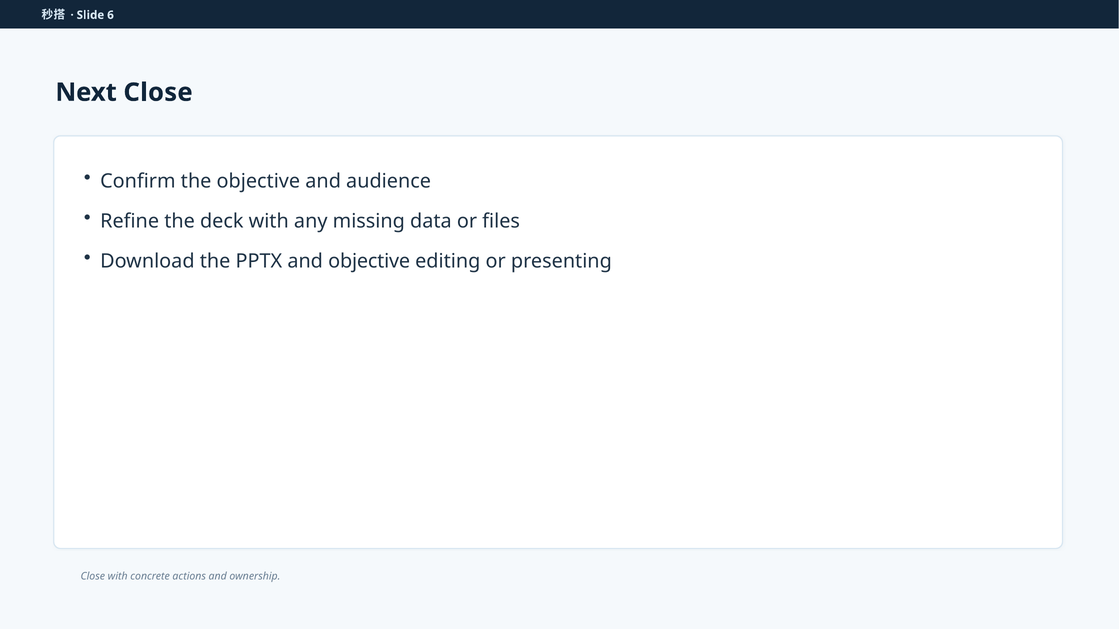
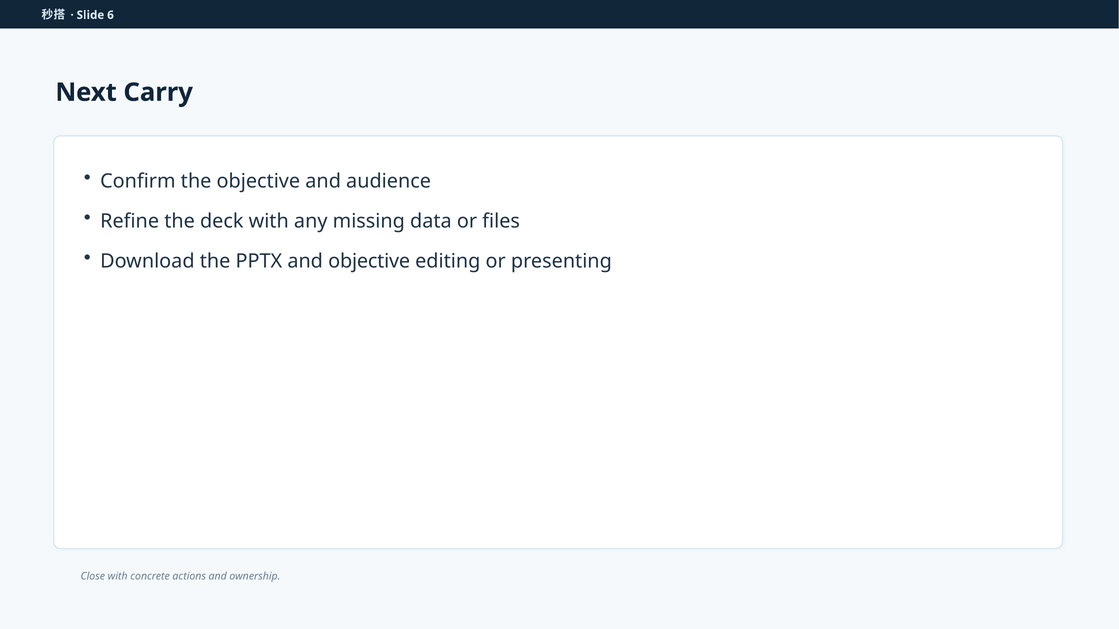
Next Close: Close -> Carry
